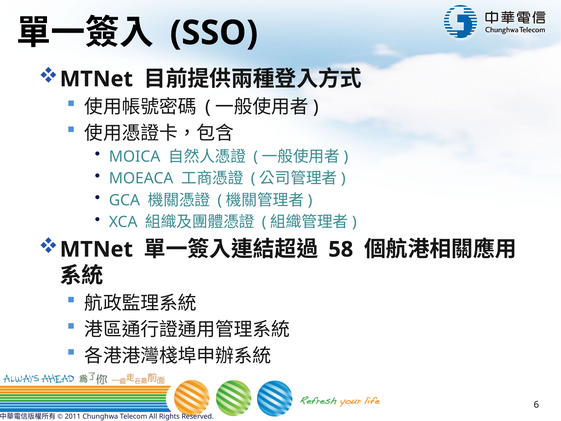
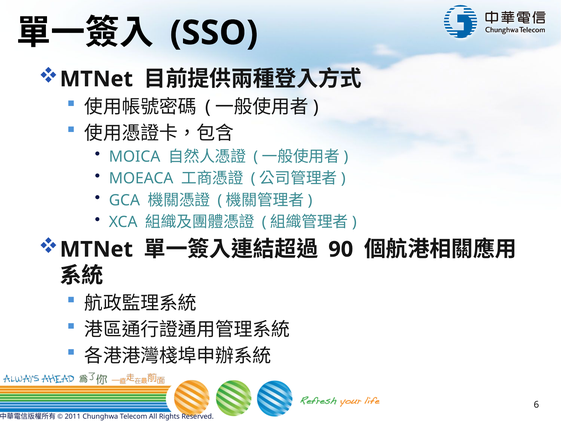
58: 58 -> 90
